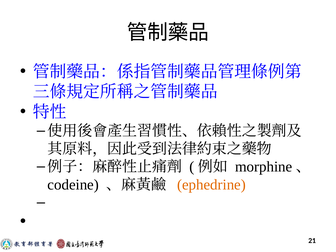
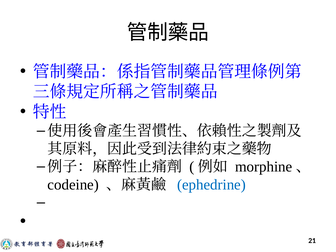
ephedrine colour: orange -> blue
